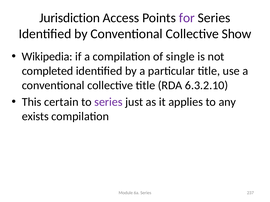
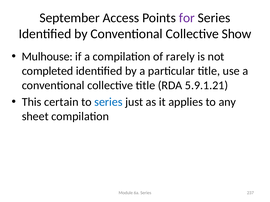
Jurisdiction: Jurisdiction -> September
Wikipedia: Wikipedia -> Mulhouse
single: single -> rarely
6.3.2.10: 6.3.2.10 -> 5.9.1.21
series at (108, 102) colour: purple -> blue
exists: exists -> sheet
